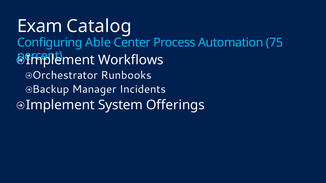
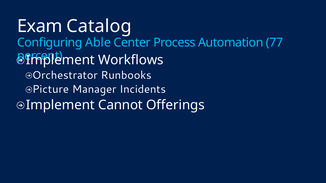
75: 75 -> 77
Backup: Backup -> Picture
System: System -> Cannot
